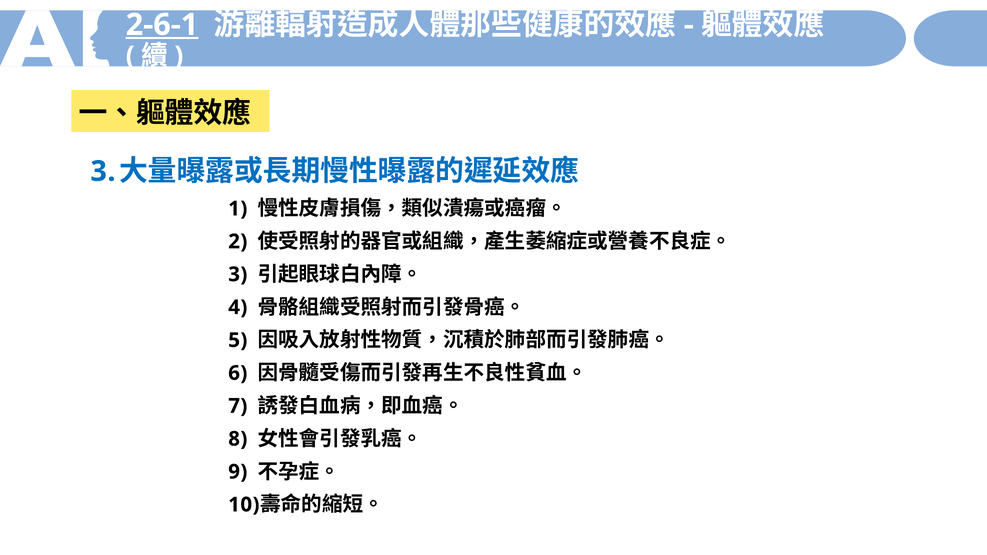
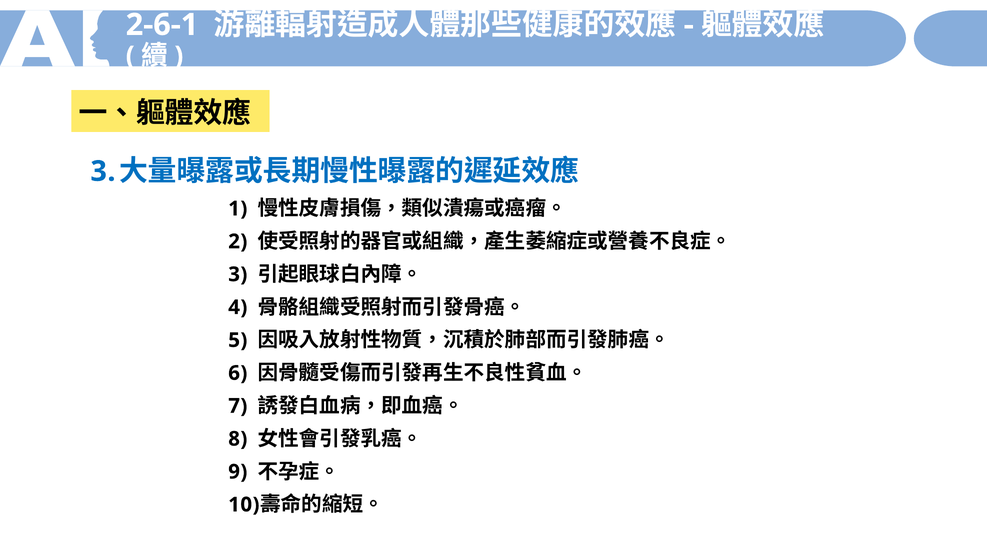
2-6-1 underline: present -> none
